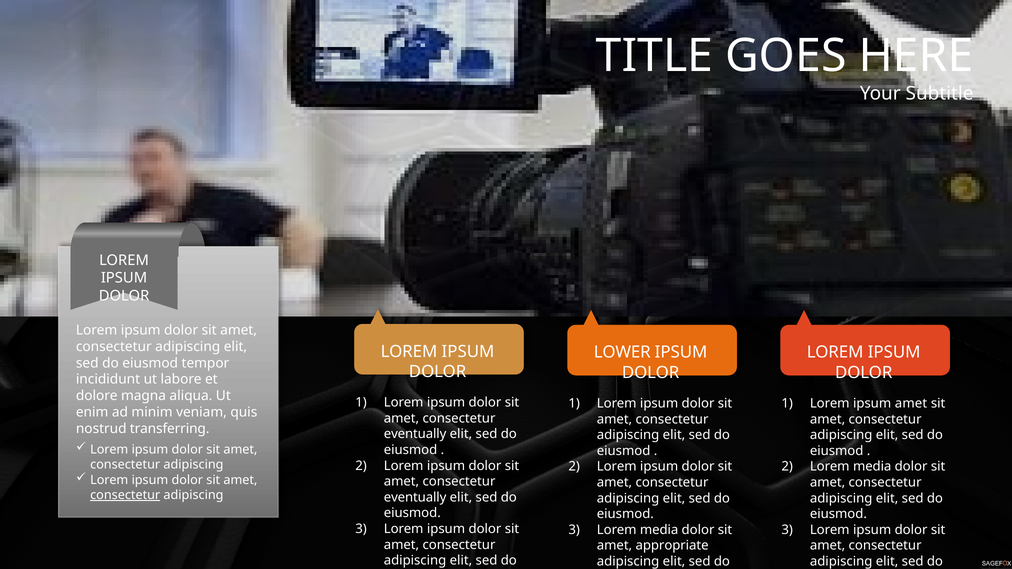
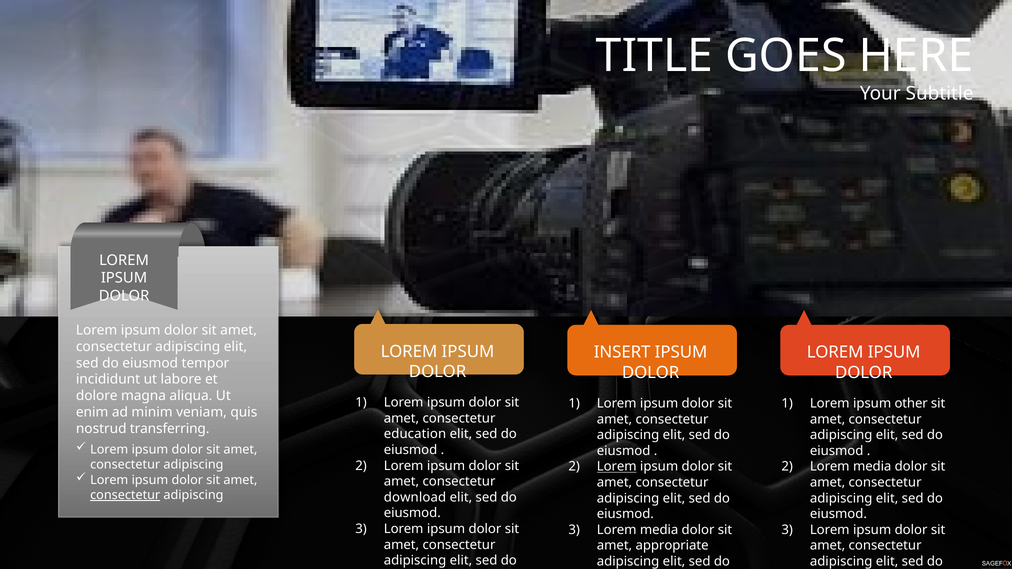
LOWER: LOWER -> INSERT
ipsum amet: amet -> other
eventually at (415, 434): eventually -> education
Lorem at (617, 467) underline: none -> present
eventually at (415, 497): eventually -> download
